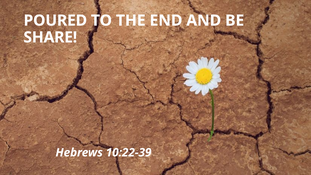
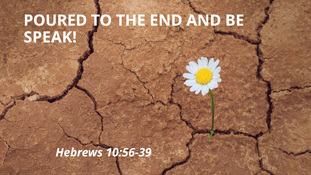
SHARE: SHARE -> SPEAK
10:22-39: 10:22-39 -> 10:56-39
